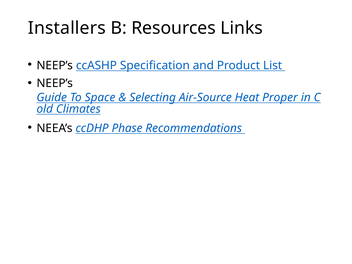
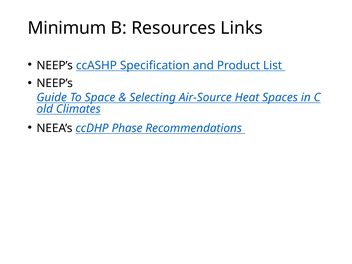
Installers: Installers -> Minimum
Proper: Proper -> Spaces
